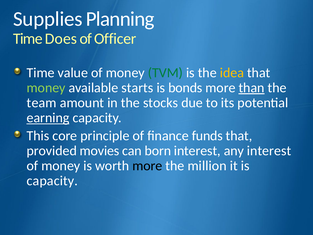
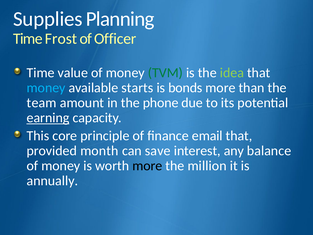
Does: Does -> Frost
idea colour: yellow -> light green
money at (46, 88) colour: light green -> light blue
than underline: present -> none
stocks: stocks -> phone
funds: funds -> email
movies: movies -> month
born: born -> save
any interest: interest -> balance
capacity at (52, 181): capacity -> annually
